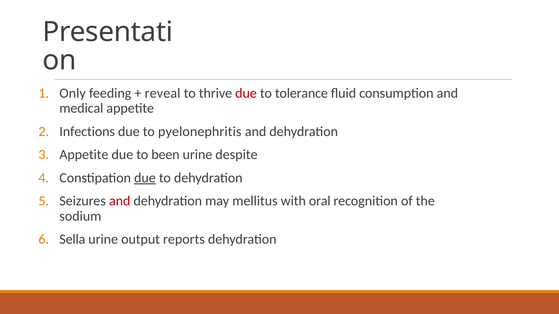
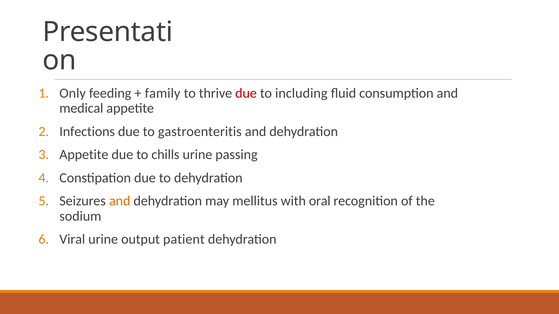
reveal: reveal -> family
tolerance: tolerance -> including
pyelonephritis: pyelonephritis -> gastroenteritis
been: been -> chills
despite: despite -> passing
due at (145, 178) underline: present -> none
and at (120, 201) colour: red -> orange
Sella: Sella -> Viral
reports: reports -> patient
